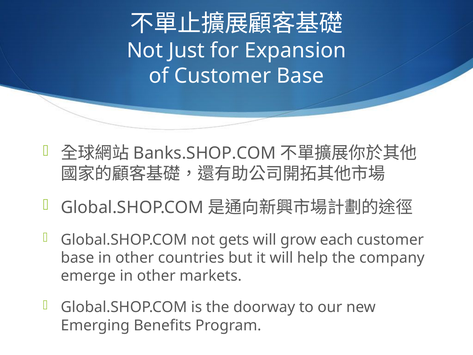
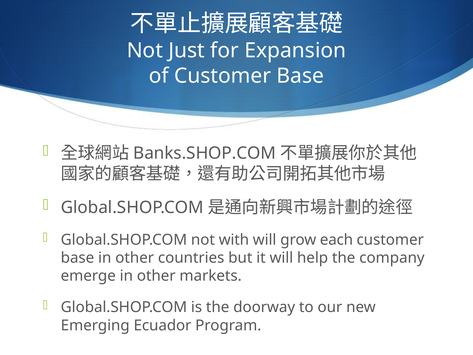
gets: gets -> with
Benefits: Benefits -> Ecuador
